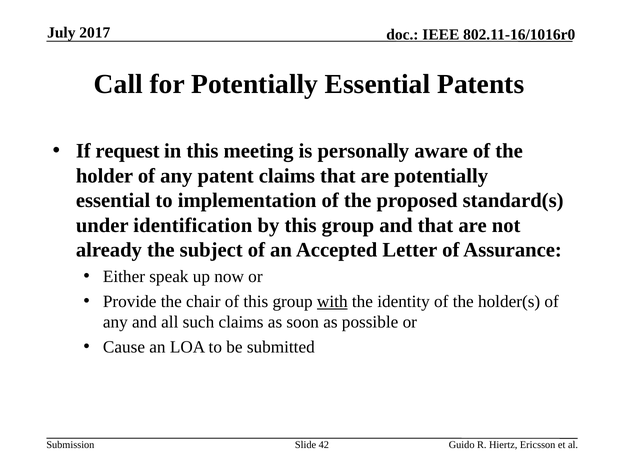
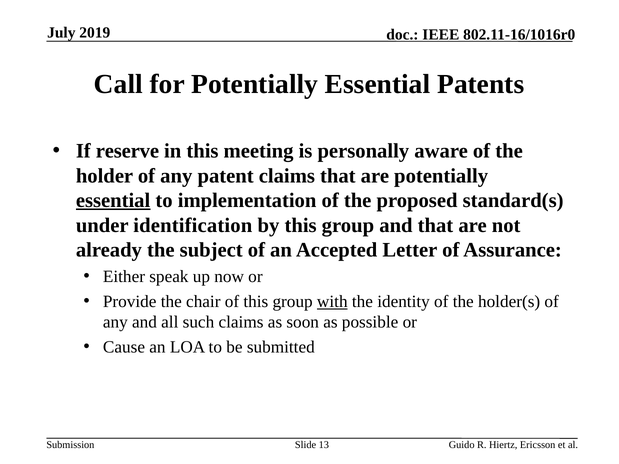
2017: 2017 -> 2019
request: request -> reserve
essential at (113, 201) underline: none -> present
42: 42 -> 13
